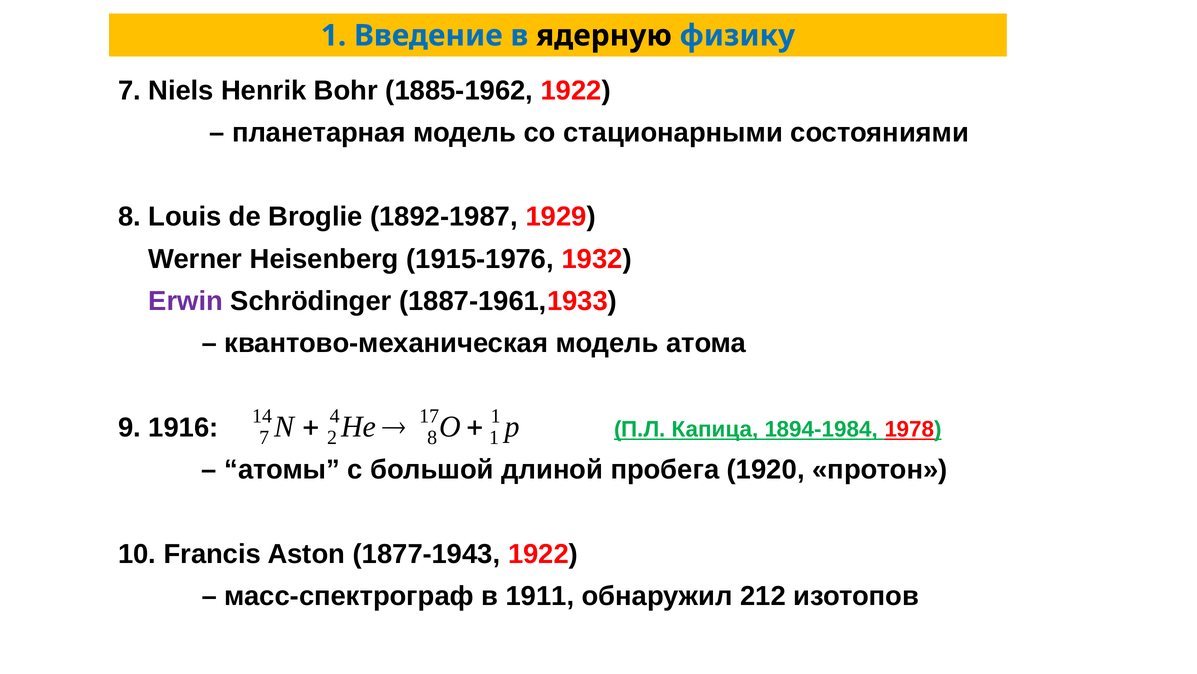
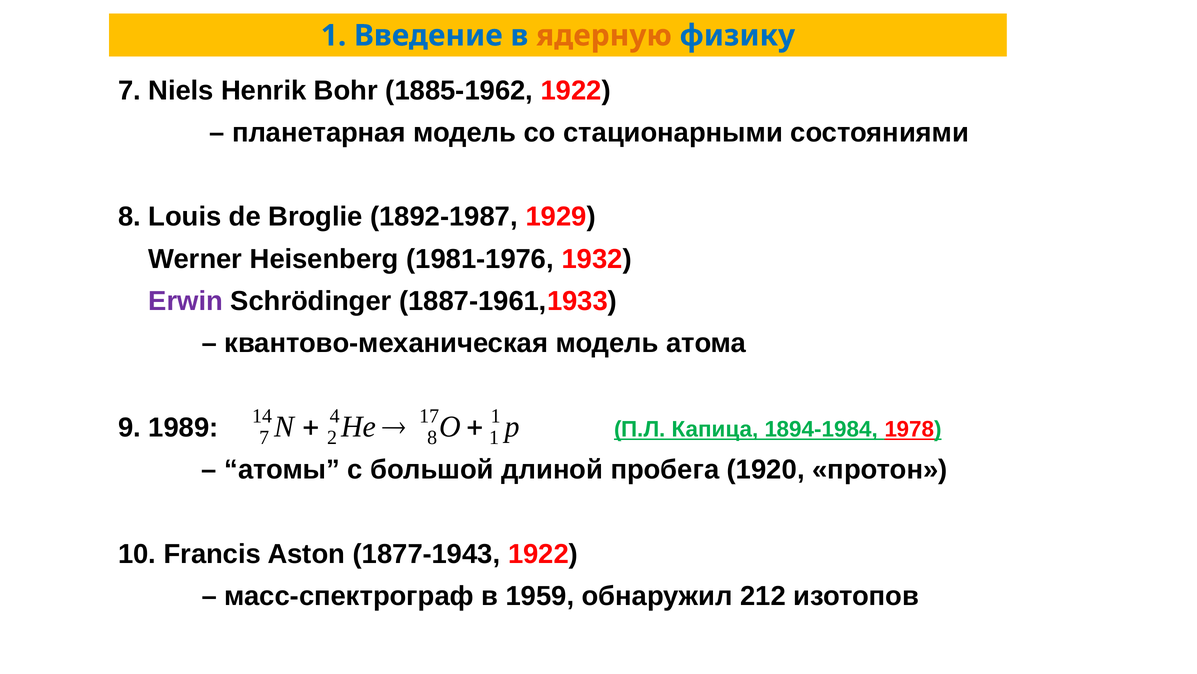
ядерную colour: black -> orange
1915-1976: 1915-1976 -> 1981-1976
1916: 1916 -> 1989
1911: 1911 -> 1959
